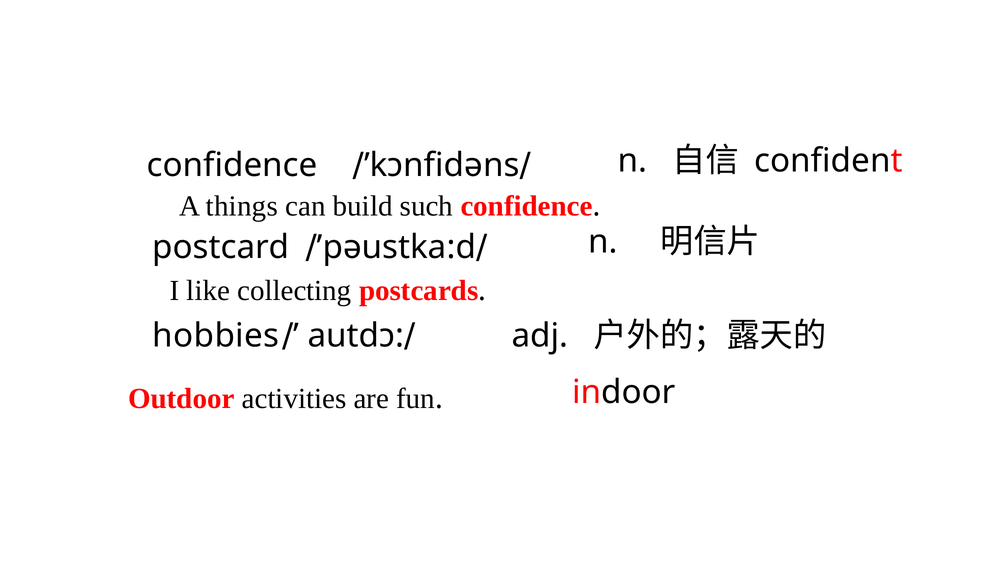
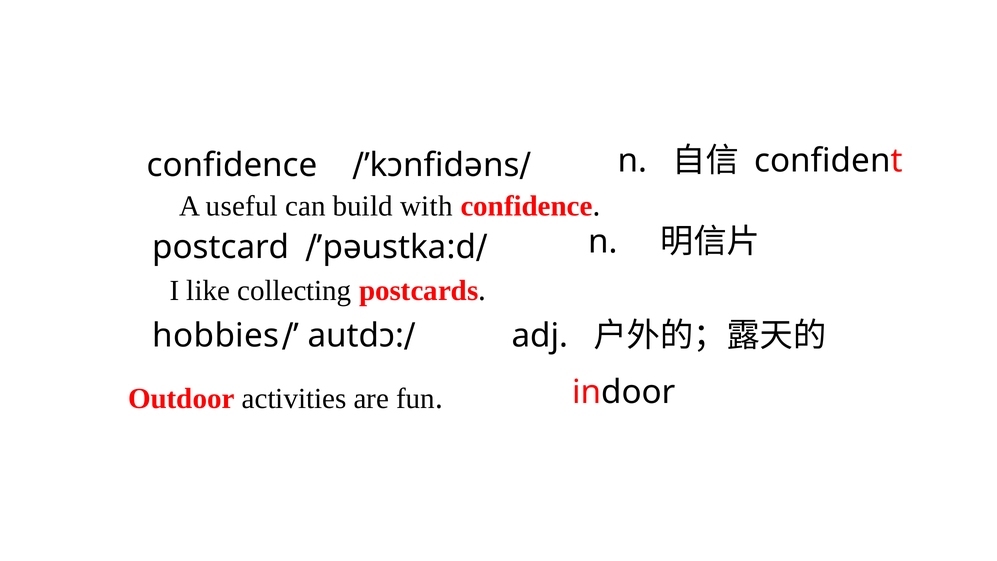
things: things -> useful
such: such -> with
